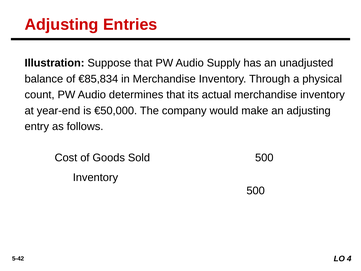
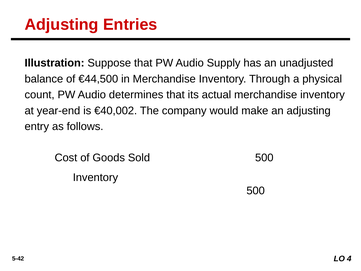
€85,834: €85,834 -> €44,500
€50,000: €50,000 -> €40,002
